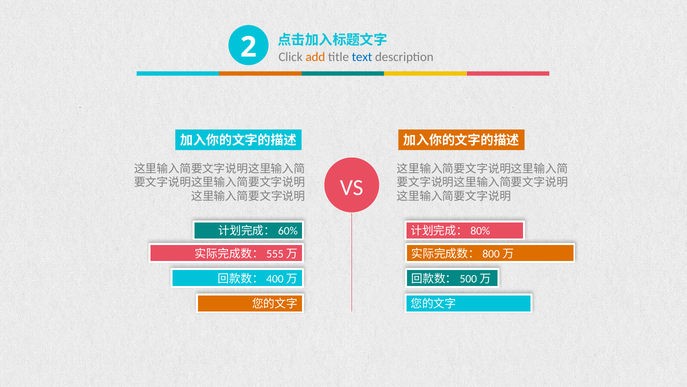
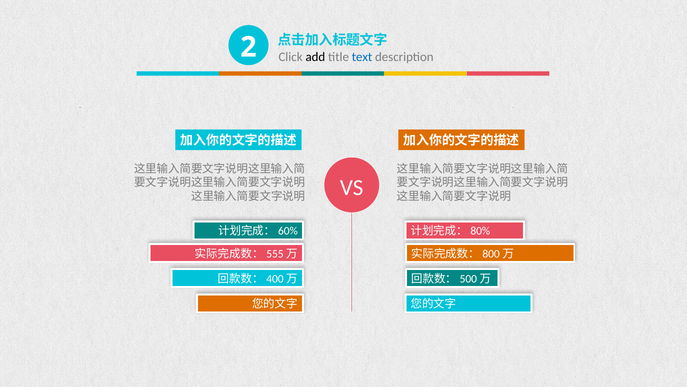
add colour: orange -> black
